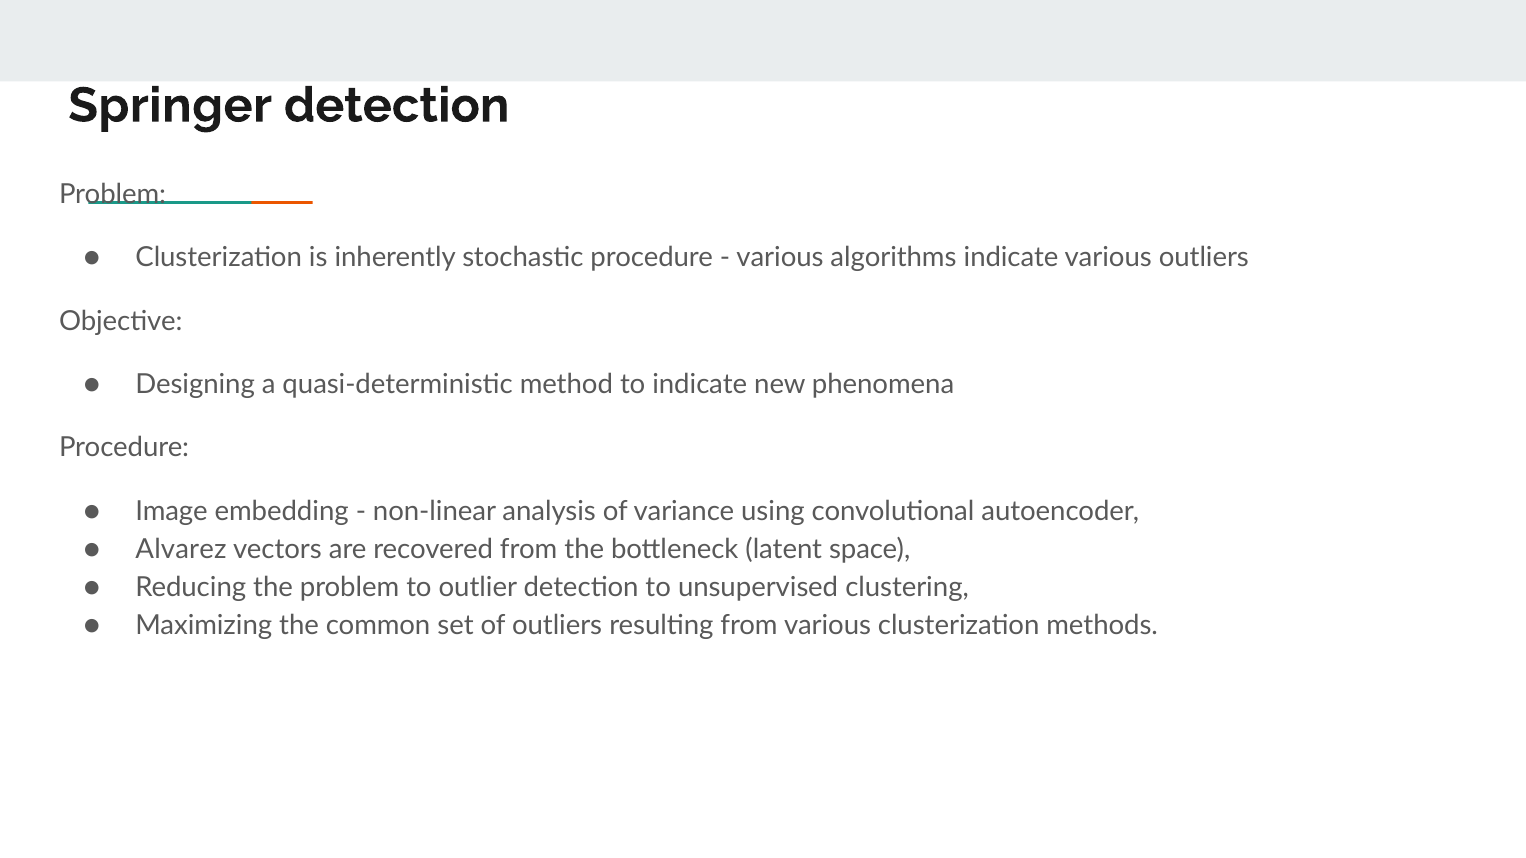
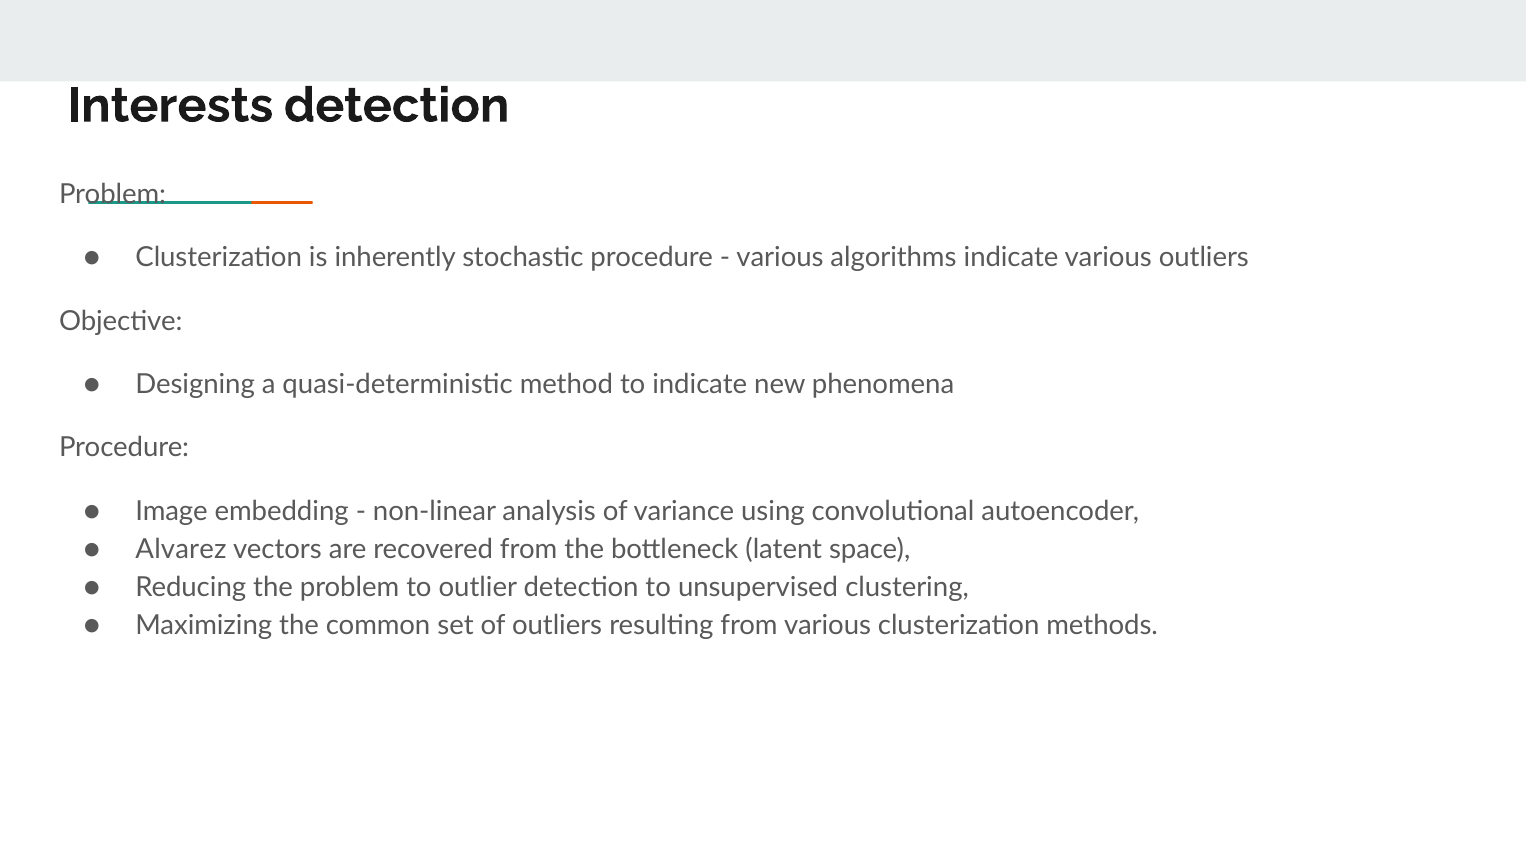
Springer: Springer -> Interests
